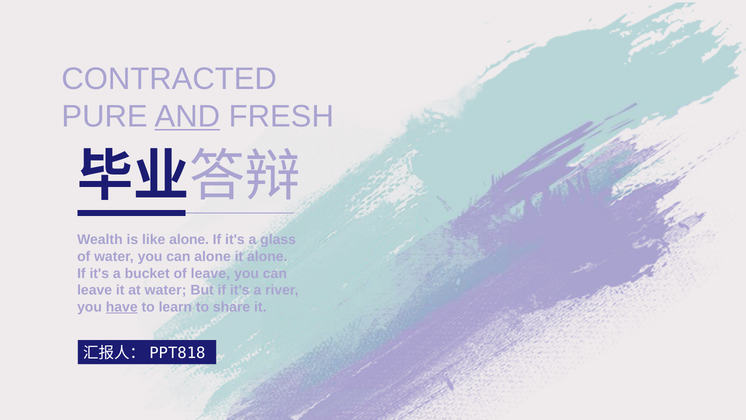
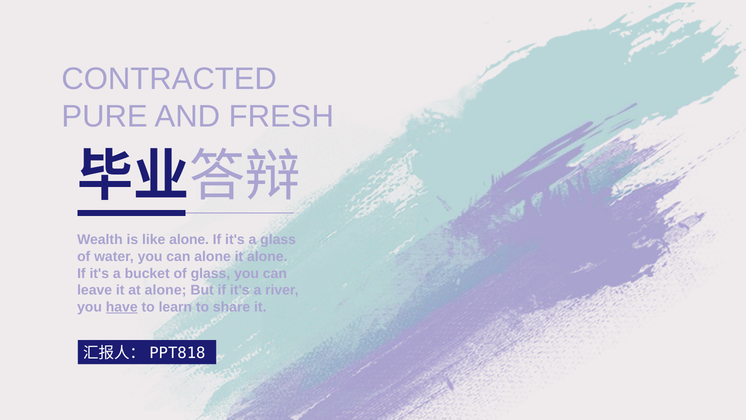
AND underline: present -> none
of leave: leave -> glass
at water: water -> alone
